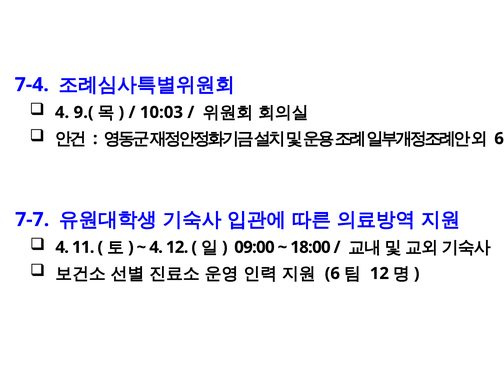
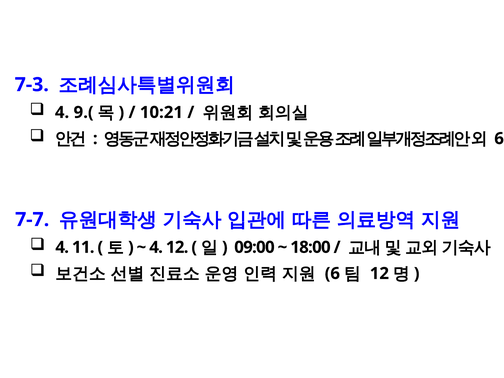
7-4: 7-4 -> 7-3
10:03: 10:03 -> 10:21
